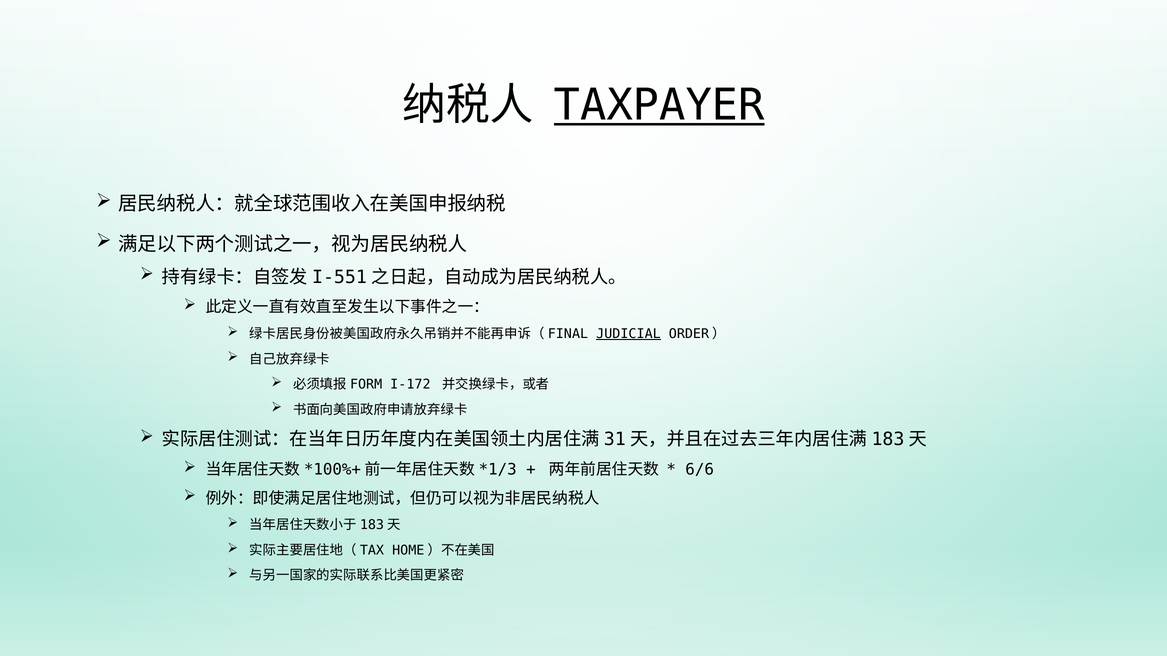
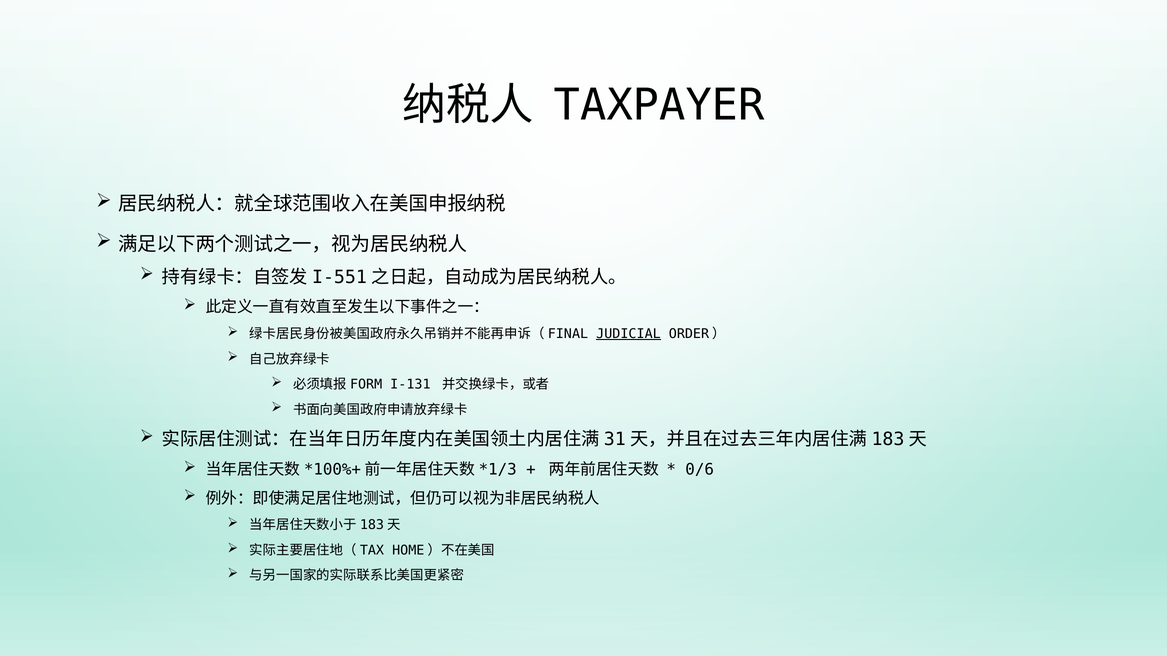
TAXPAYER underline: present -> none
I-172: I-172 -> I-131
6/6: 6/6 -> 0/6
